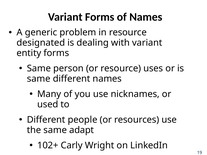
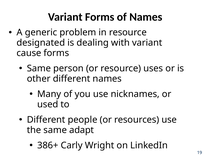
entity: entity -> cause
same at (39, 79): same -> other
102+: 102+ -> 386+
